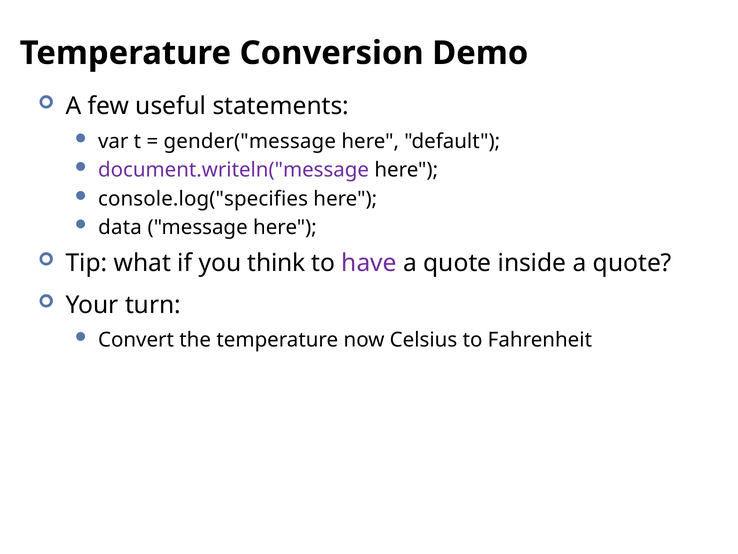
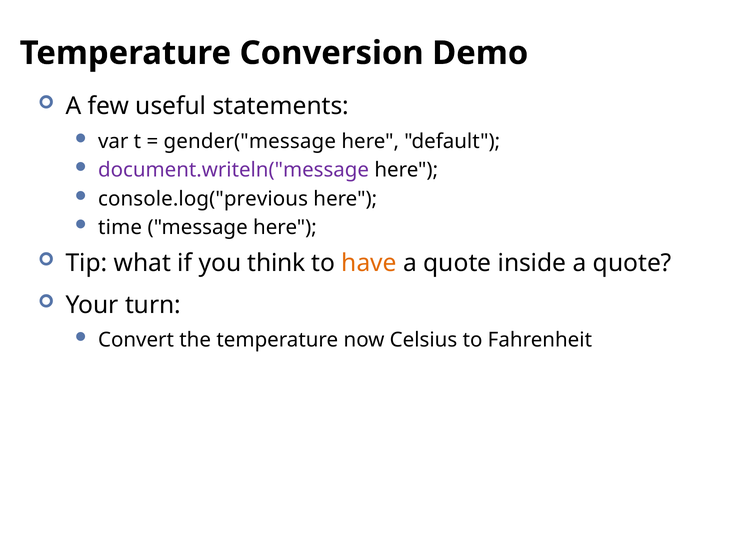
console.log("specifies: console.log("specifies -> console.log("previous
data: data -> time
have colour: purple -> orange
